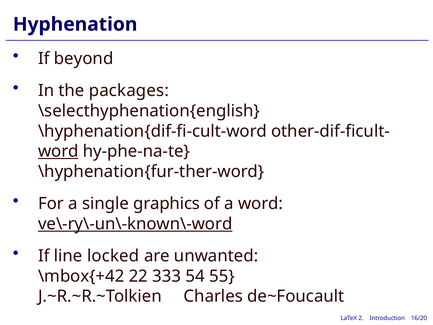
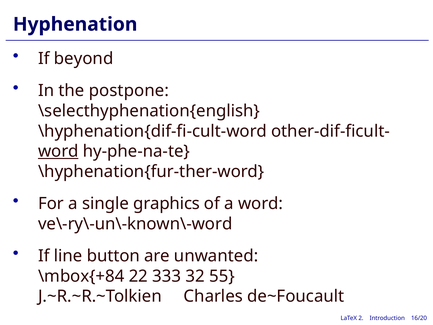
packages: packages -> postpone
ve\-ry\-un\-known\-word underline: present -> none
locked: locked -> button
\mbox{+42: \mbox{+42 -> \mbox{+84
54: 54 -> 32
